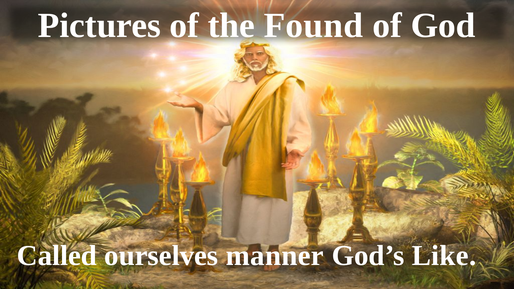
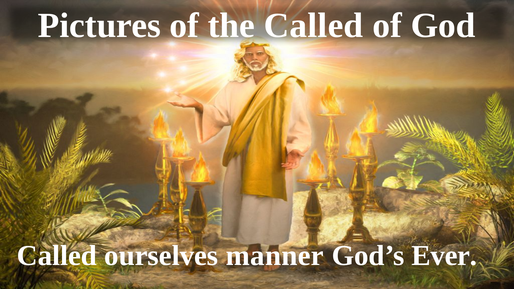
the Found: Found -> Called
Like: Like -> Ever
